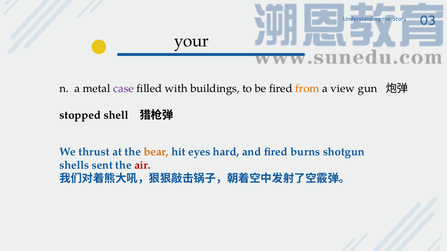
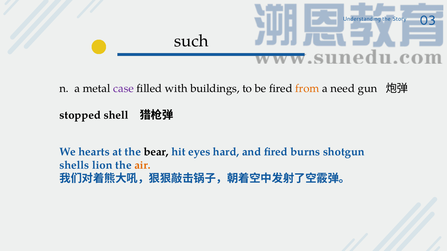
your: your -> such
view: view -> need
thrust: thrust -> hearts
bear colour: orange -> black
sent: sent -> lion
air colour: red -> orange
